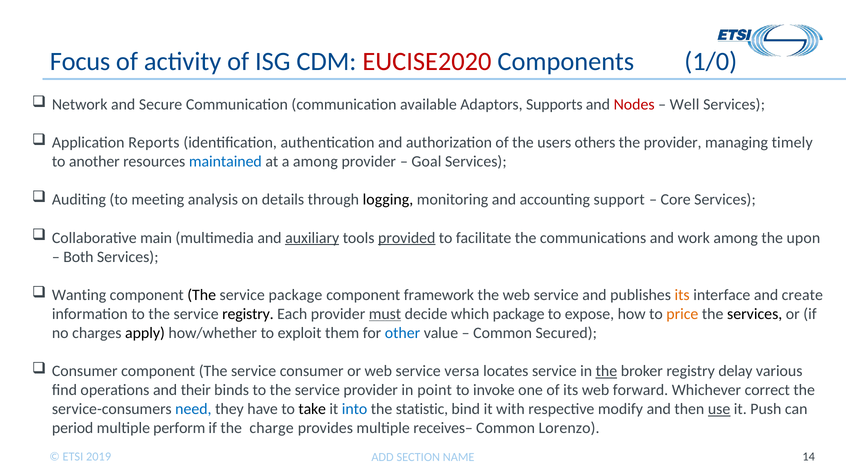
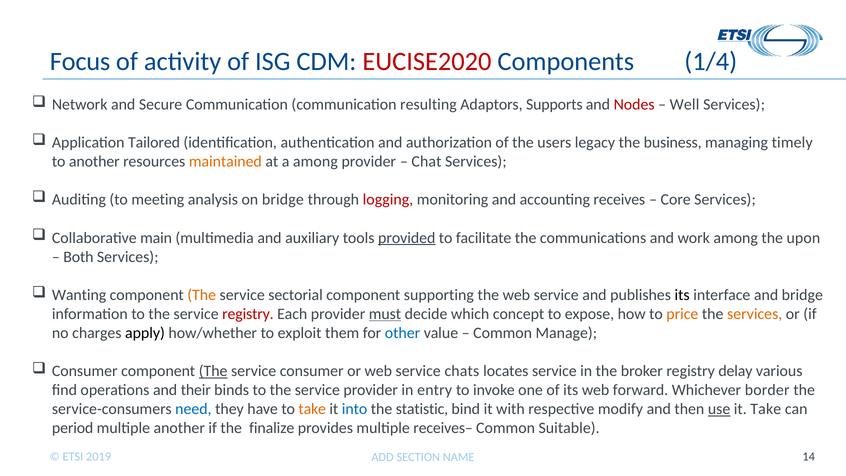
1/0: 1/0 -> 1/4
available: available -> resulting
Reports: Reports -> Tailored
others: others -> legacy
the provider: provider -> business
maintained colour: blue -> orange
Goal: Goal -> Chat
on details: details -> bridge
logging colour: black -> red
support: support -> receives
auxiliary underline: present -> none
The at (202, 295) colour: black -> orange
service package: package -> sectorial
framework: framework -> supporting
its at (682, 295) colour: orange -> black
and create: create -> bridge
registry at (248, 314) colour: black -> red
which package: package -> concept
services at (755, 314) colour: black -> orange
Secured: Secured -> Manage
The at (213, 371) underline: none -> present
versa: versa -> chats
the at (606, 371) underline: present -> none
point: point -> entry
correct: correct -> border
take at (312, 409) colour: black -> orange
it Push: Push -> Take
multiple perform: perform -> another
charge: charge -> finalize
Lorenzo: Lorenzo -> Suitable
